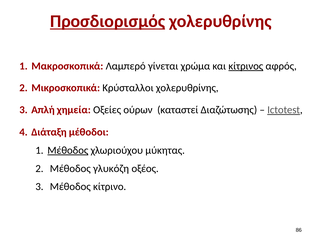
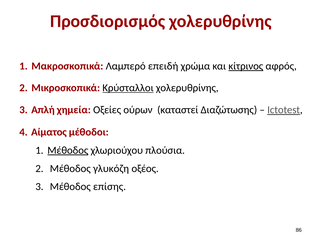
Προσδιορισμός underline: present -> none
γίνεται: γίνεται -> επειδή
Κρύσταλλοι underline: none -> present
Διάταξη: Διάταξη -> Αίματος
μύκητας: μύκητας -> πλούσια
κίτρινο: κίτρινο -> επίσης
